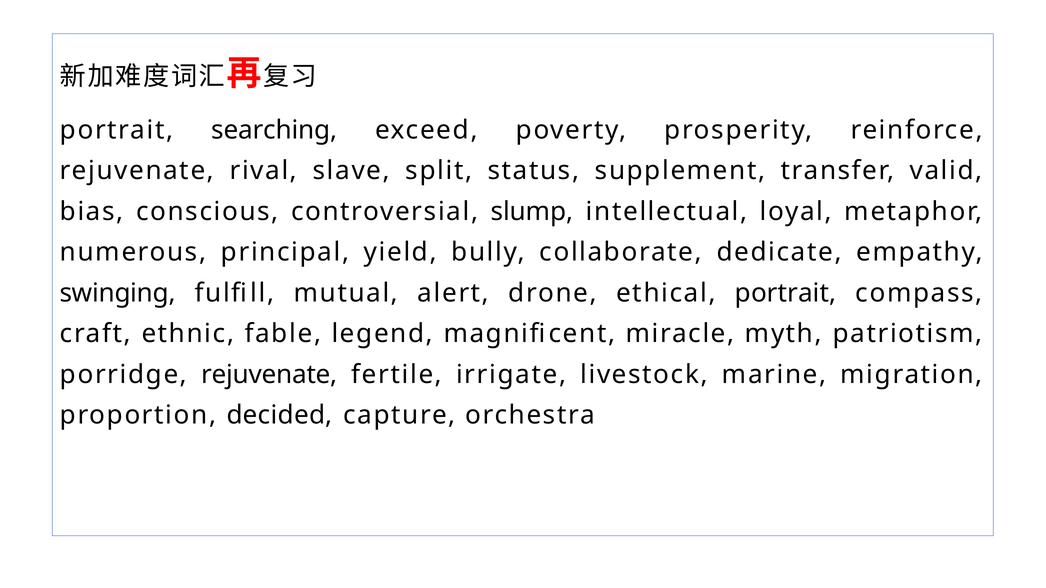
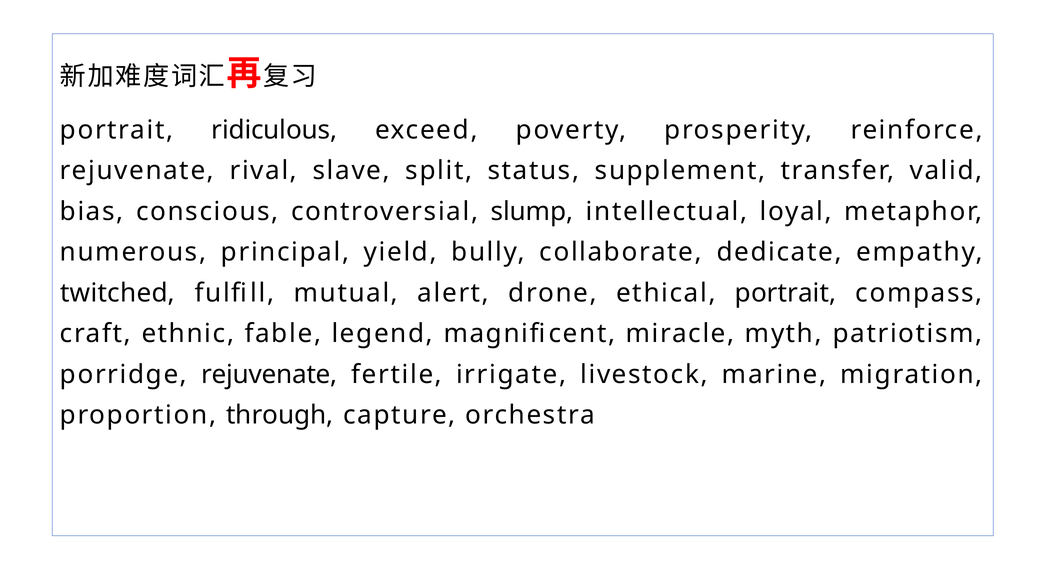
searching: searching -> ridiculous
swinging: swinging -> twitched
decided: decided -> through
